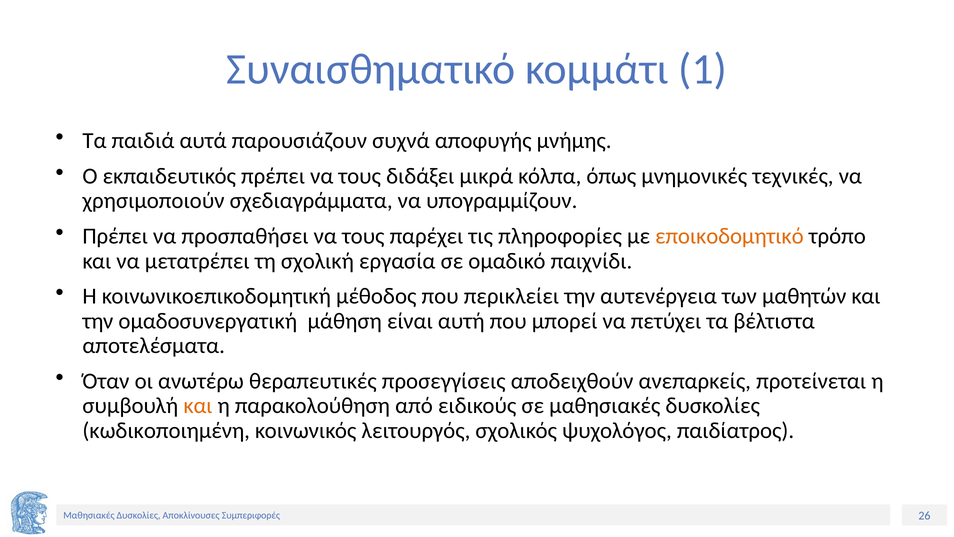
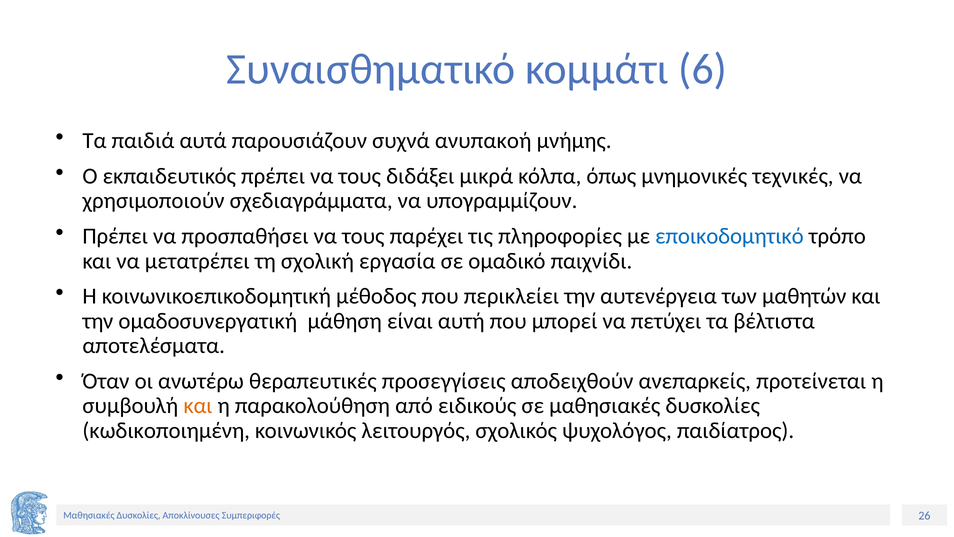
1: 1 -> 6
αποφυγής: αποφυγής -> ανυπακοή
εποικοδομητικό colour: orange -> blue
